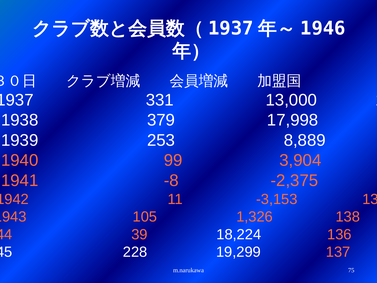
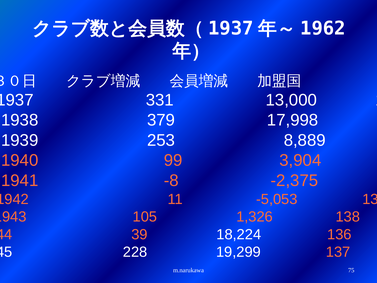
1946: 1946 -> 1962
-3,153: -3,153 -> -5,053
